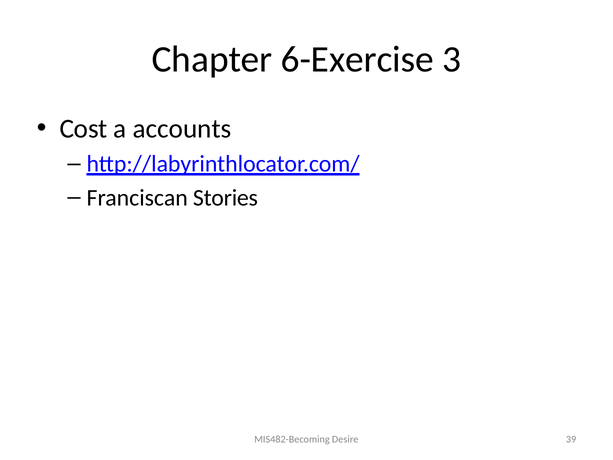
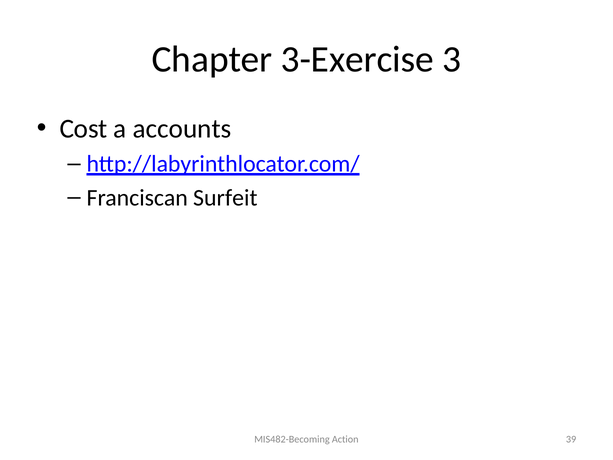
6-Exercise: 6-Exercise -> 3-Exercise
Stories: Stories -> Surfeit
Desire: Desire -> Action
